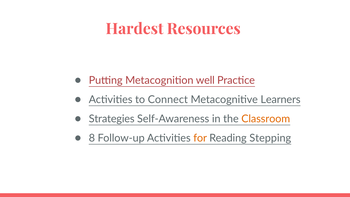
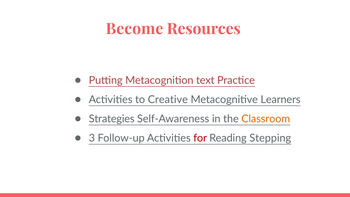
Hardest: Hardest -> Become
well: well -> text
Connect: Connect -> Creative
8: 8 -> 3
for colour: orange -> red
